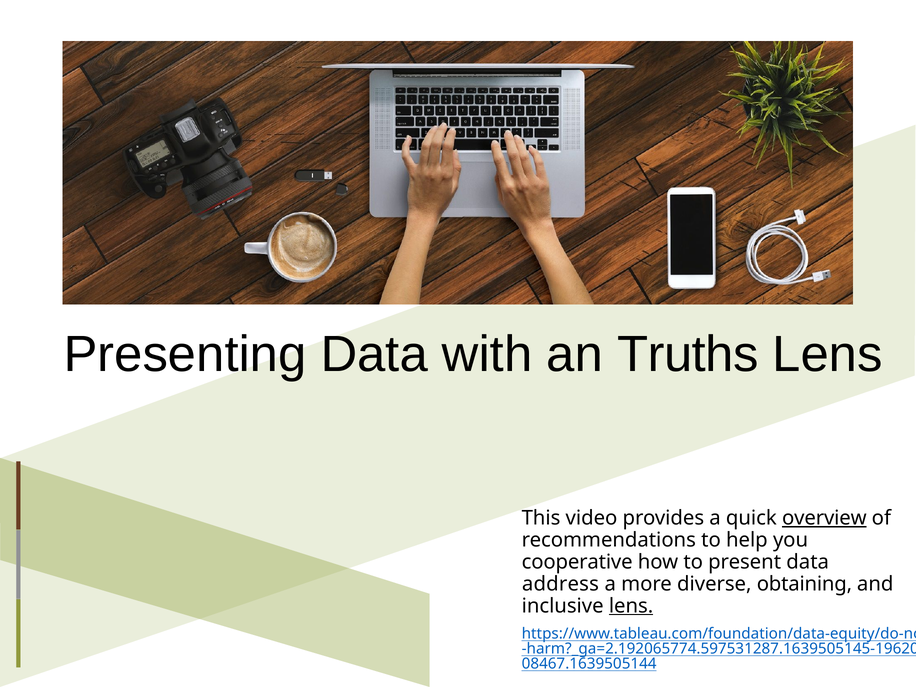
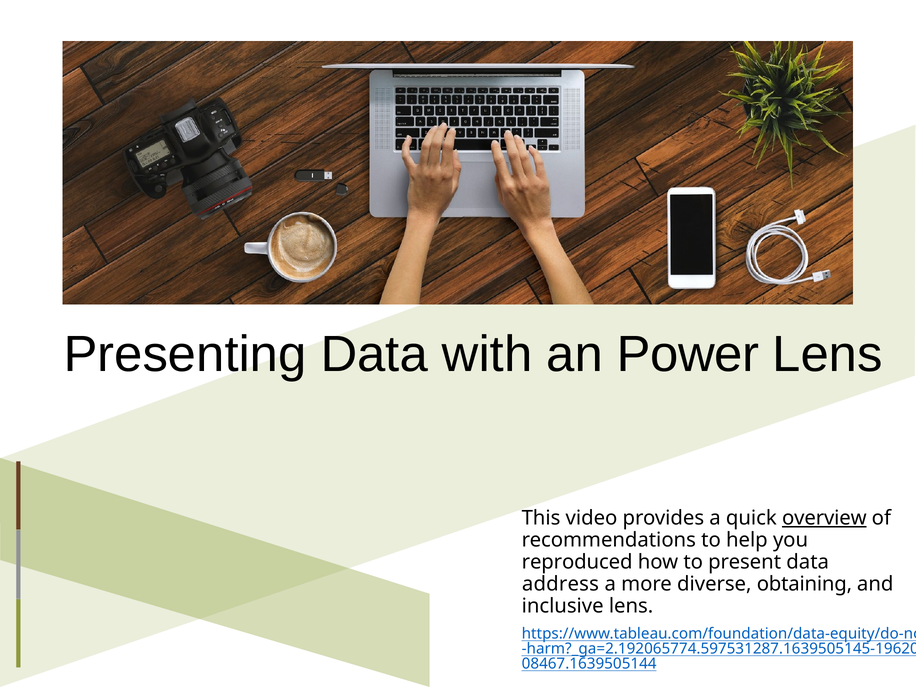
Truths: Truths -> Power
cooperative: cooperative -> reproduced
lens at (631, 606) underline: present -> none
